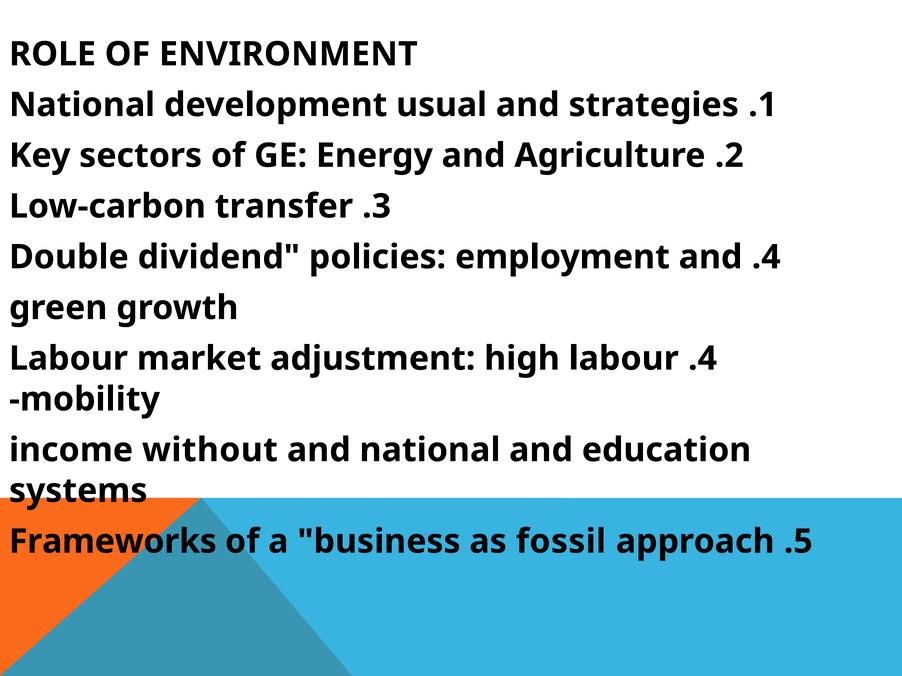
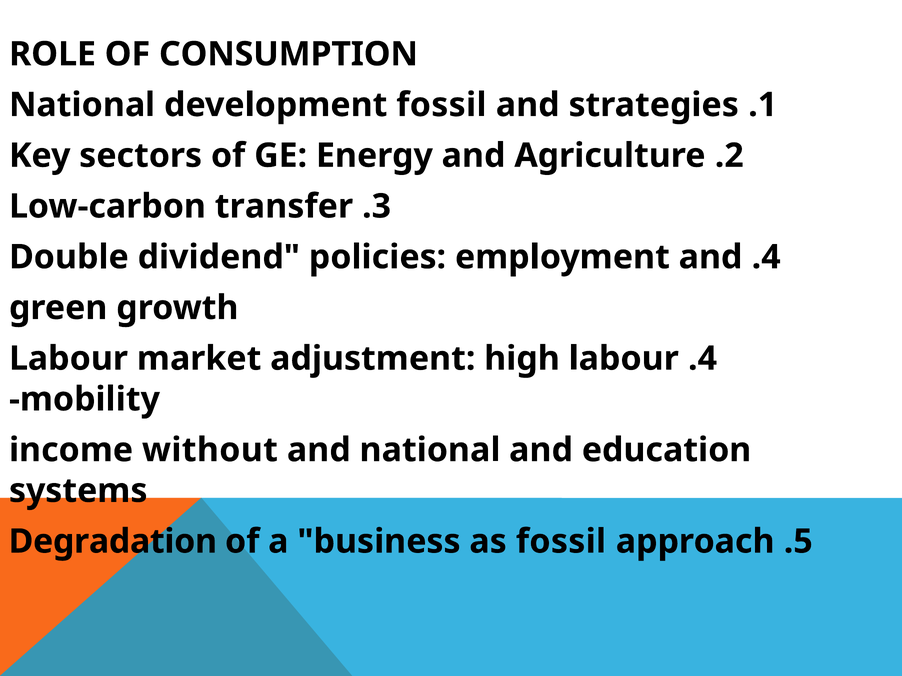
ENVIRONMENT: ENVIRONMENT -> CONSUMPTION
development usual: usual -> fossil
Frameworks: Frameworks -> Degradation
